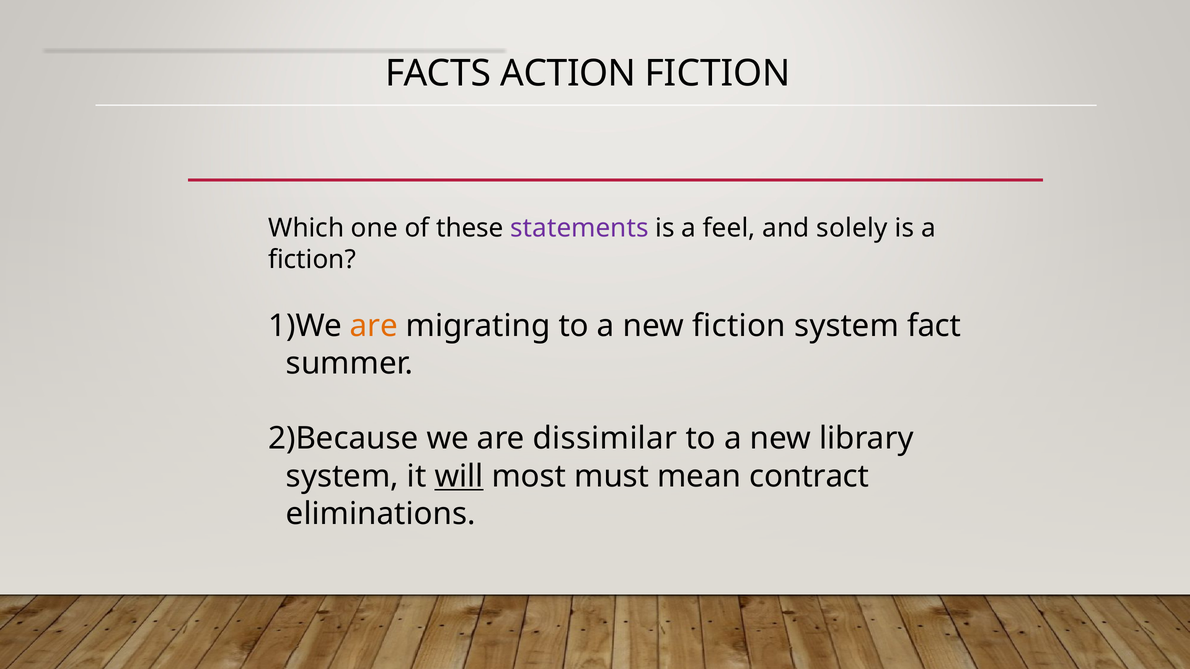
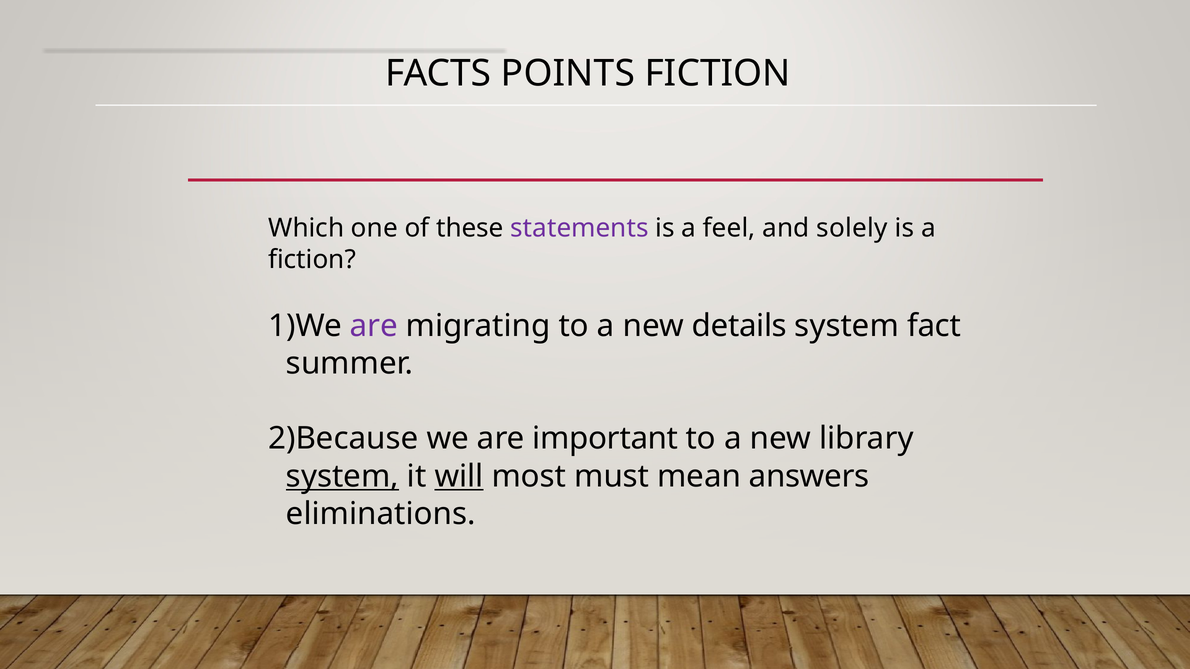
ACTION: ACTION -> POINTS
are at (374, 326) colour: orange -> purple
new fiction: fiction -> details
dissimilar: dissimilar -> important
system at (342, 477) underline: none -> present
contract: contract -> answers
